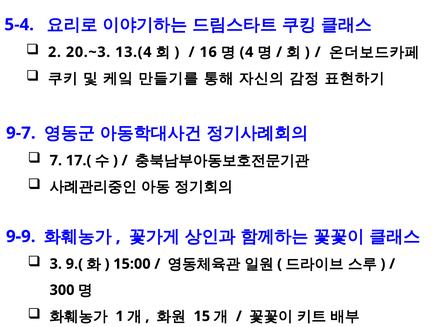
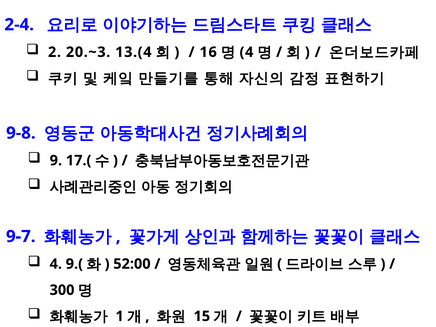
5-4: 5-4 -> 2-4
9-7: 9-7 -> 9-8
7: 7 -> 9
9-9: 9-9 -> 9-7
3 at (56, 264): 3 -> 4
15:00: 15:00 -> 52:00
